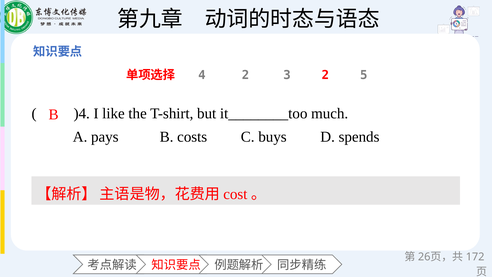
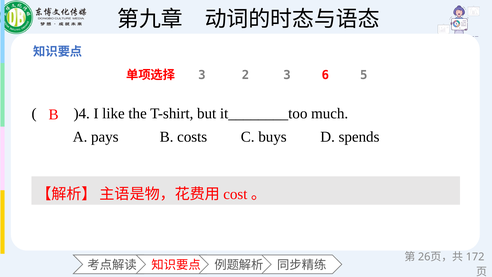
4 at (202, 75): 4 -> 3
3 2: 2 -> 6
